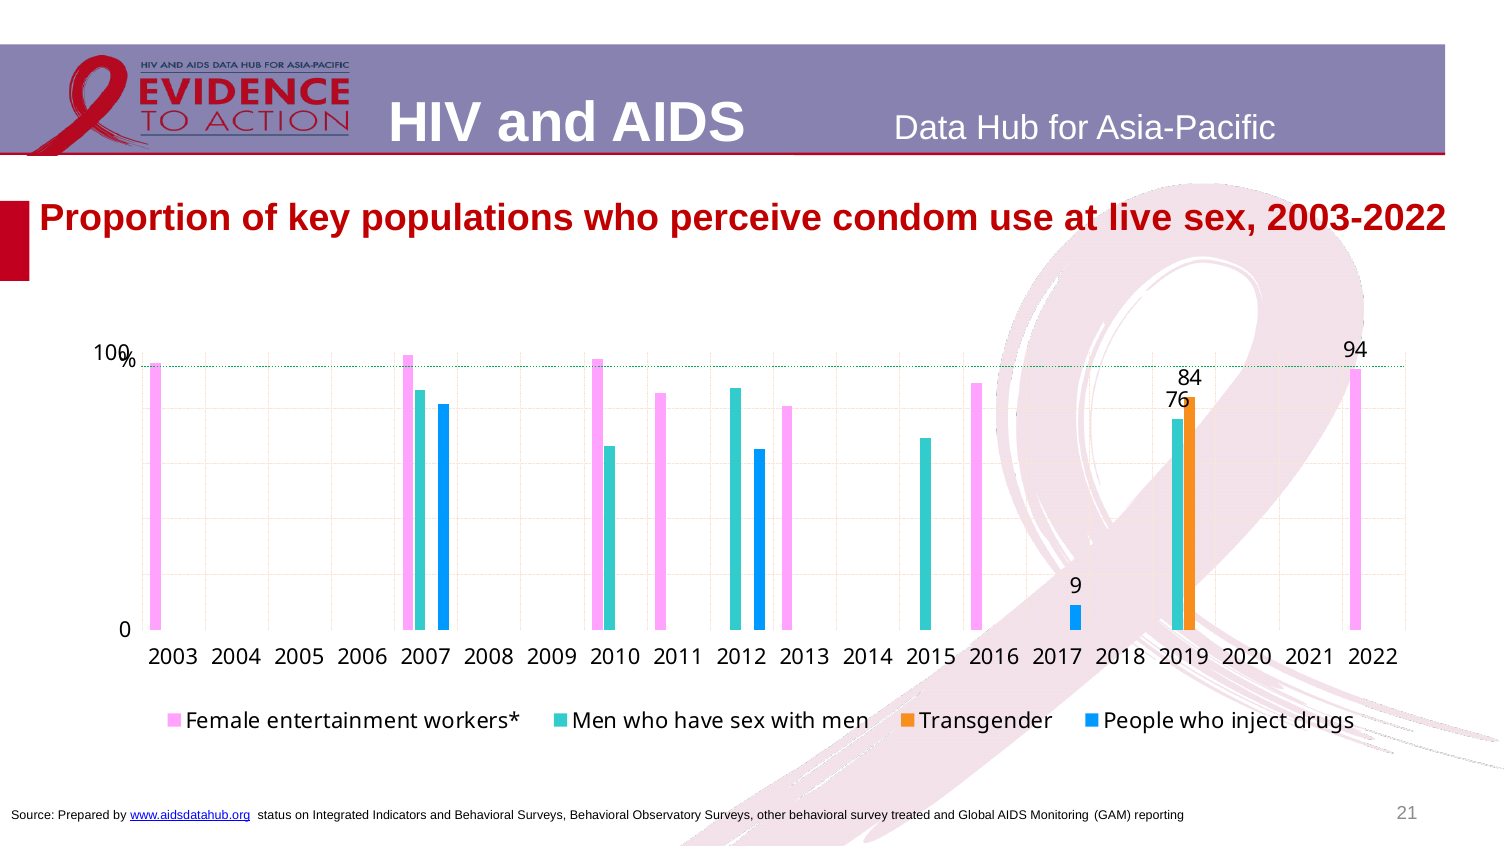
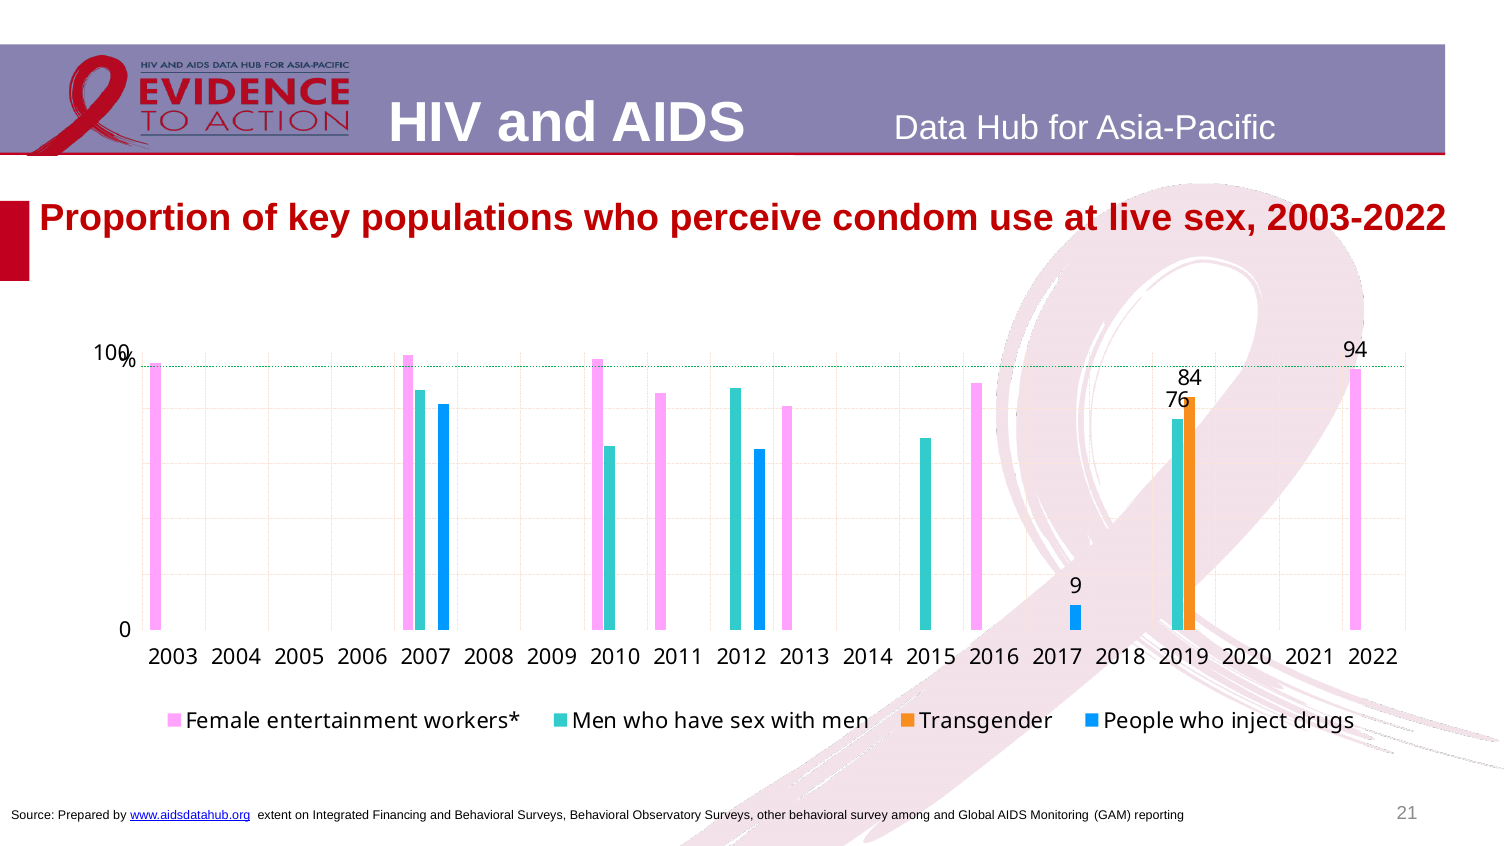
status: status -> extent
Indicators: Indicators -> Financing
treated: treated -> among
